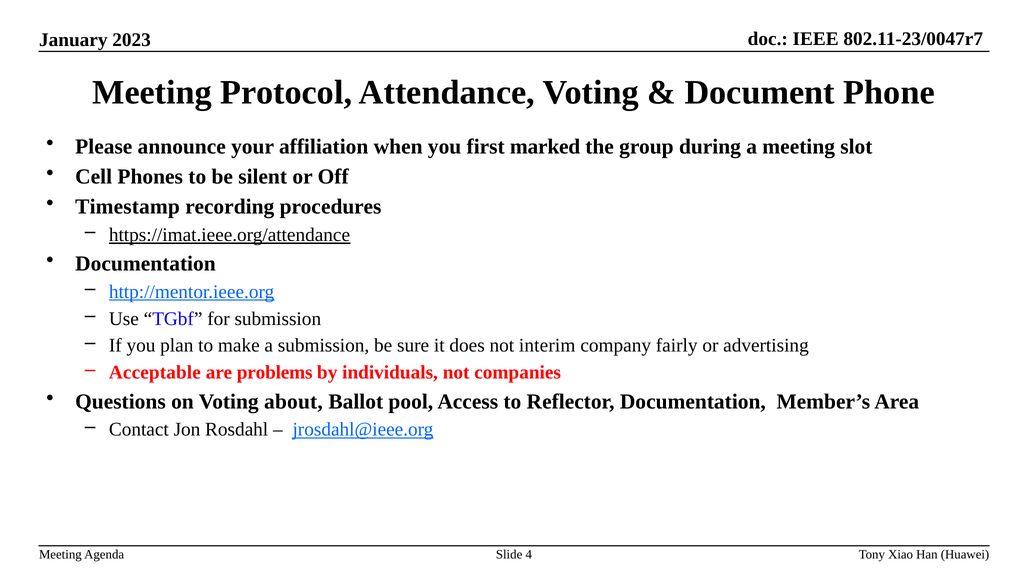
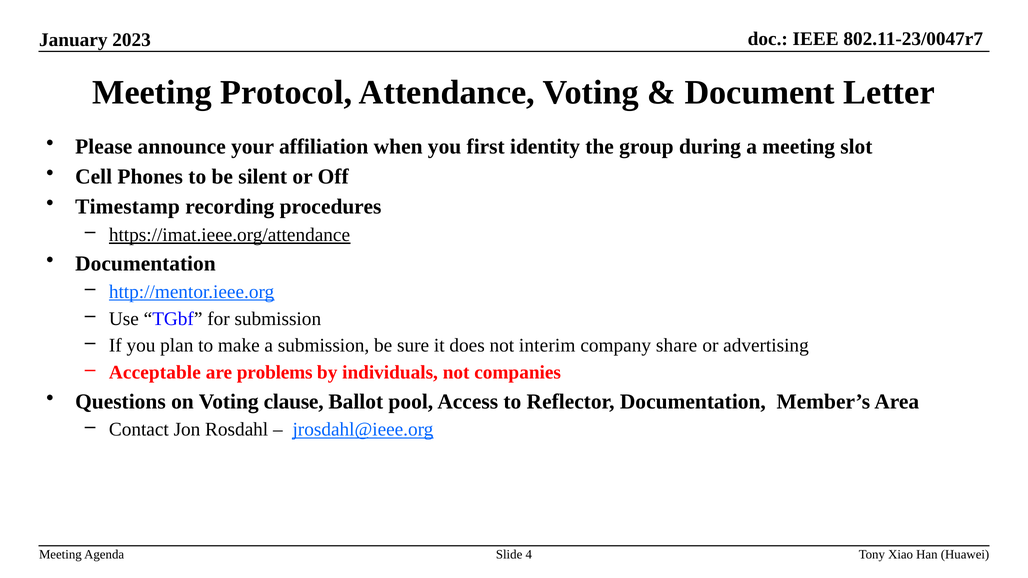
Phone: Phone -> Letter
marked: marked -> identity
fairly: fairly -> share
about: about -> clause
